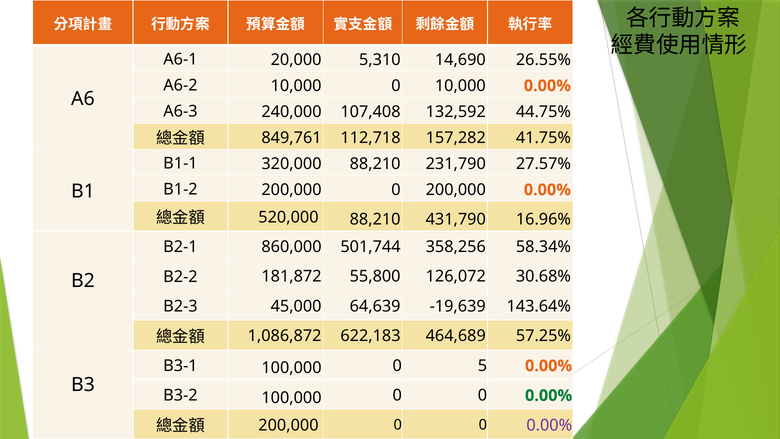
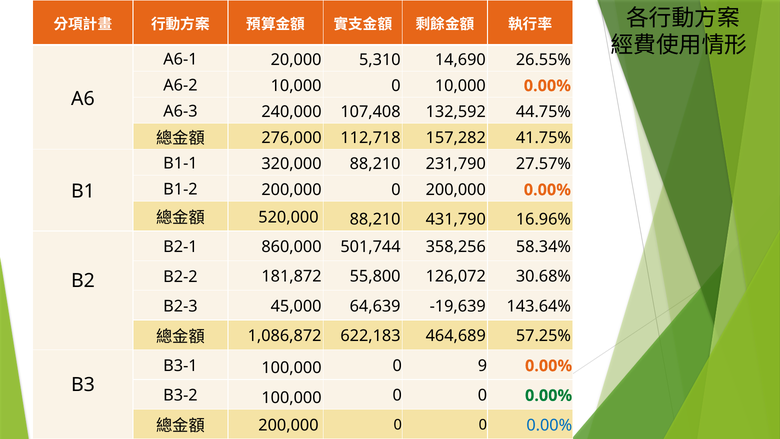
849,761: 849,761 -> 276,000
5: 5 -> 9
0.00% at (549, 425) colour: purple -> blue
